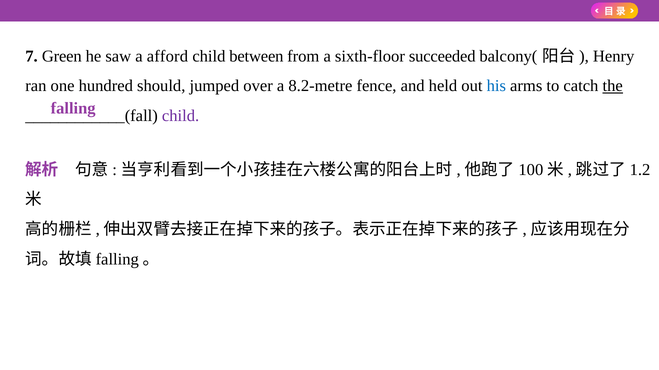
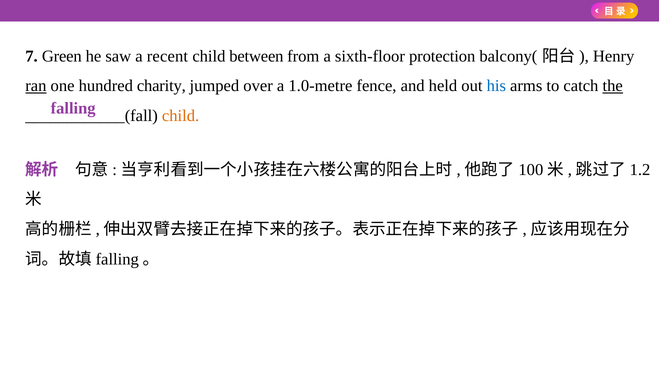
afford: afford -> recent
succeeded: succeeded -> protection
ran underline: none -> present
should: should -> charity
8.2-metre: 8.2-metre -> 1.0-metre
child at (181, 116) colour: purple -> orange
